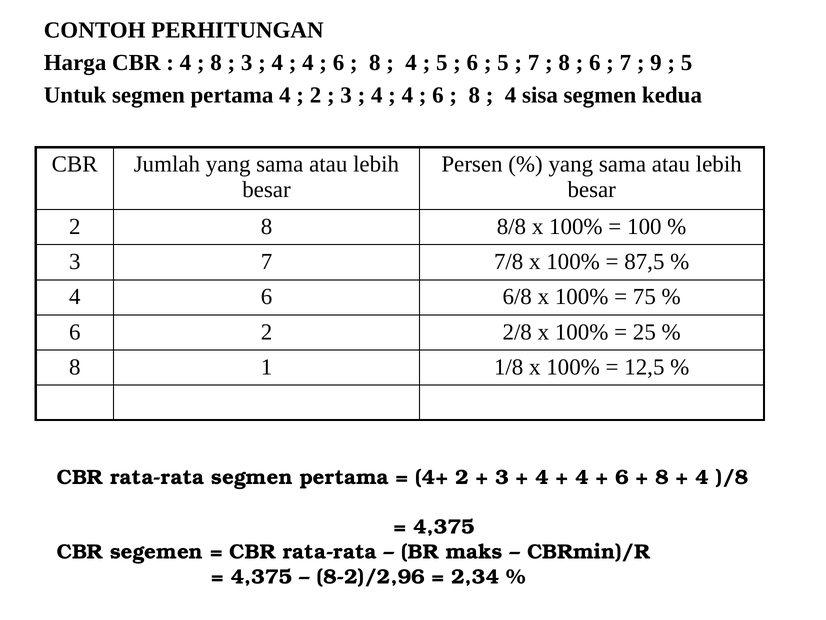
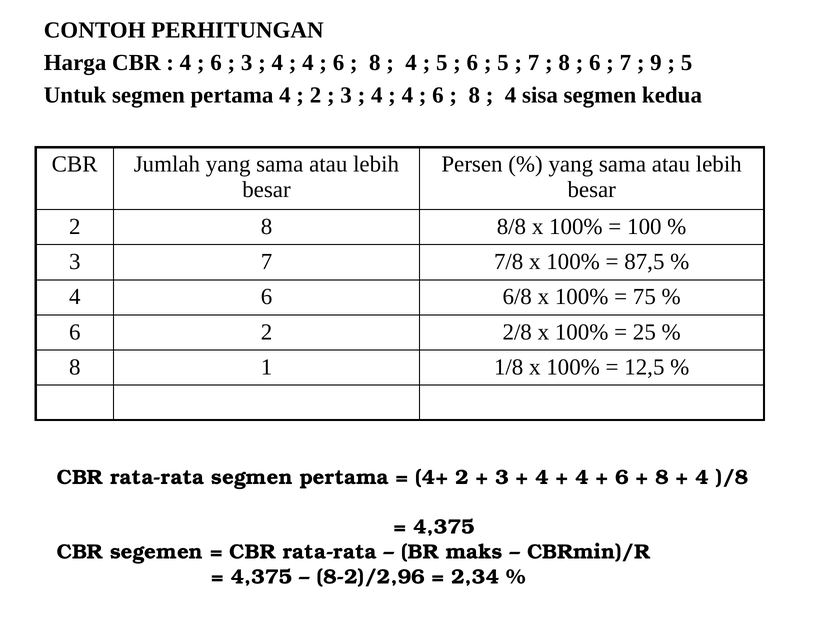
8 at (216, 63): 8 -> 6
